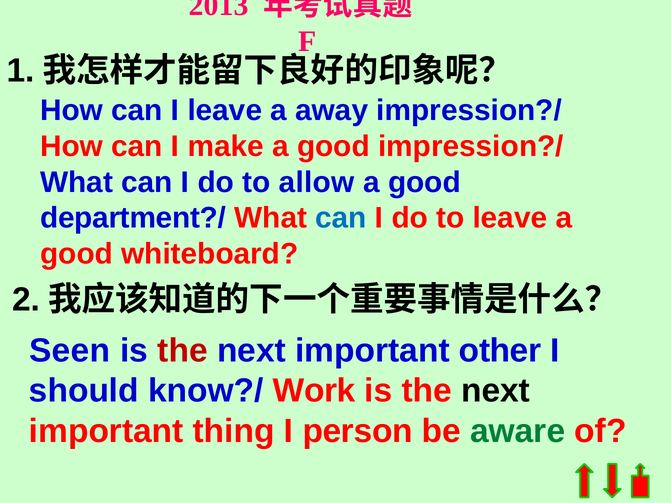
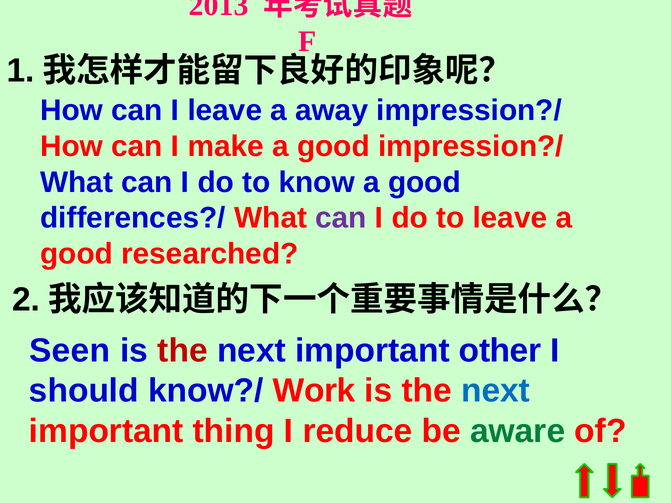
allow: allow -> know
department?/: department?/ -> differences?/
can at (341, 218) colour: blue -> purple
whiteboard: whiteboard -> researched
next at (496, 391) colour: black -> blue
person: person -> reduce
